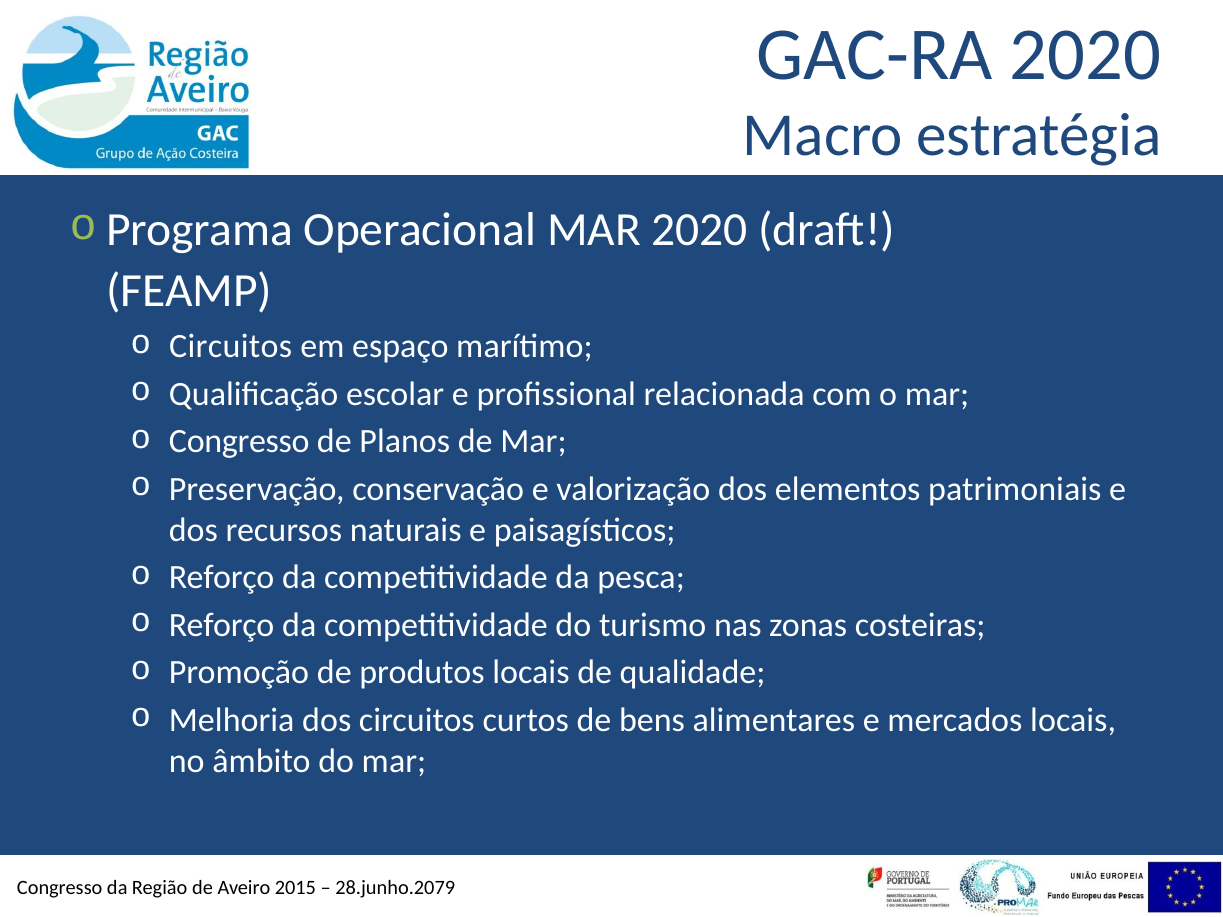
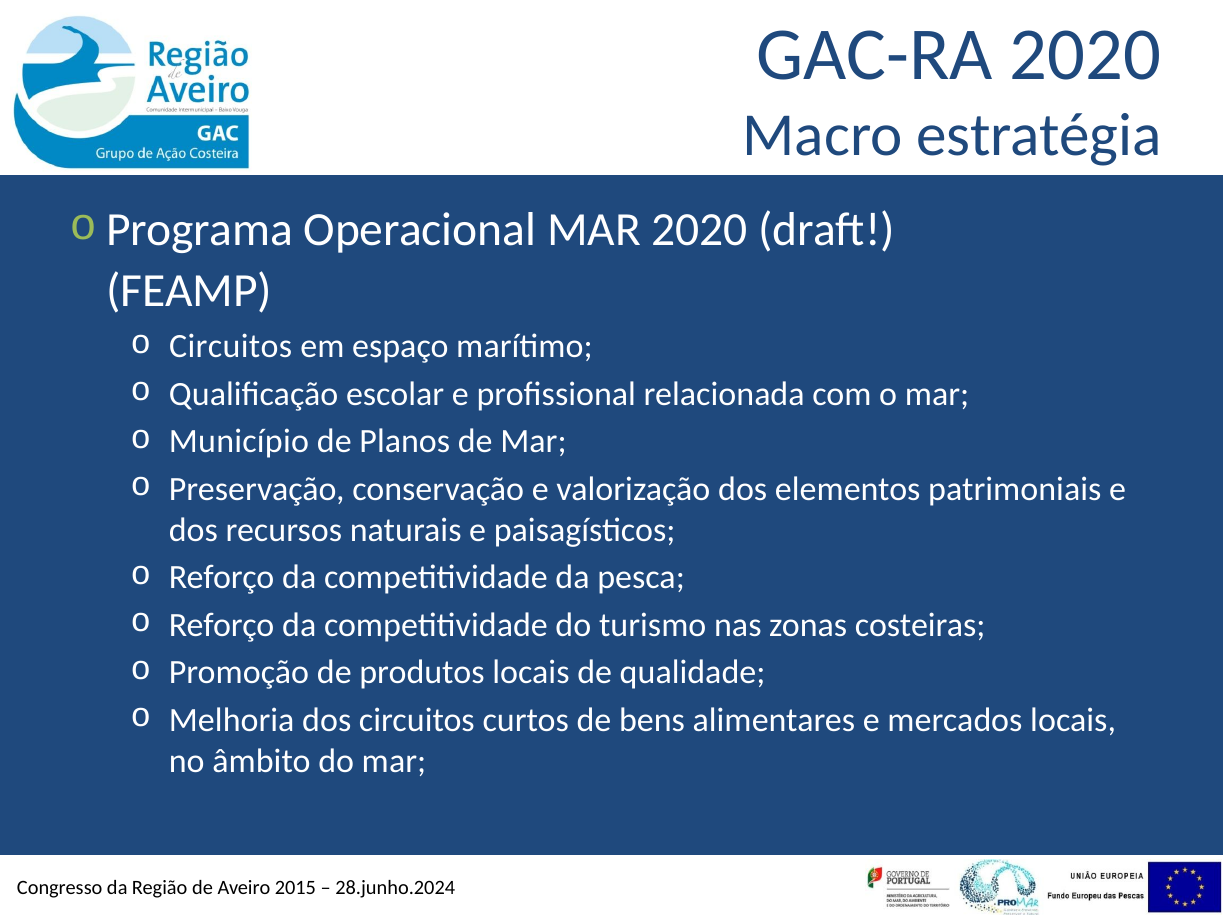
o Congresso: Congresso -> Município
28.junho.2079: 28.junho.2079 -> 28.junho.2024
